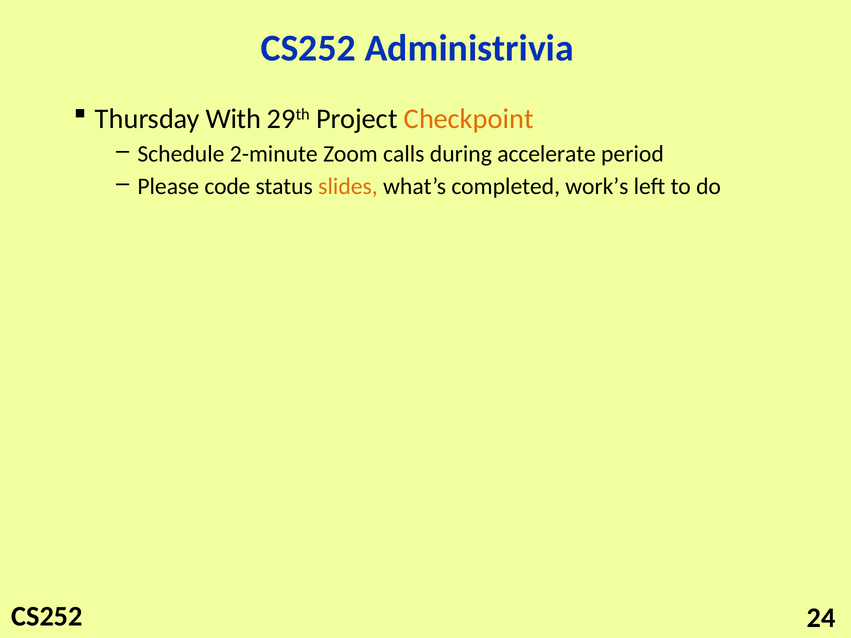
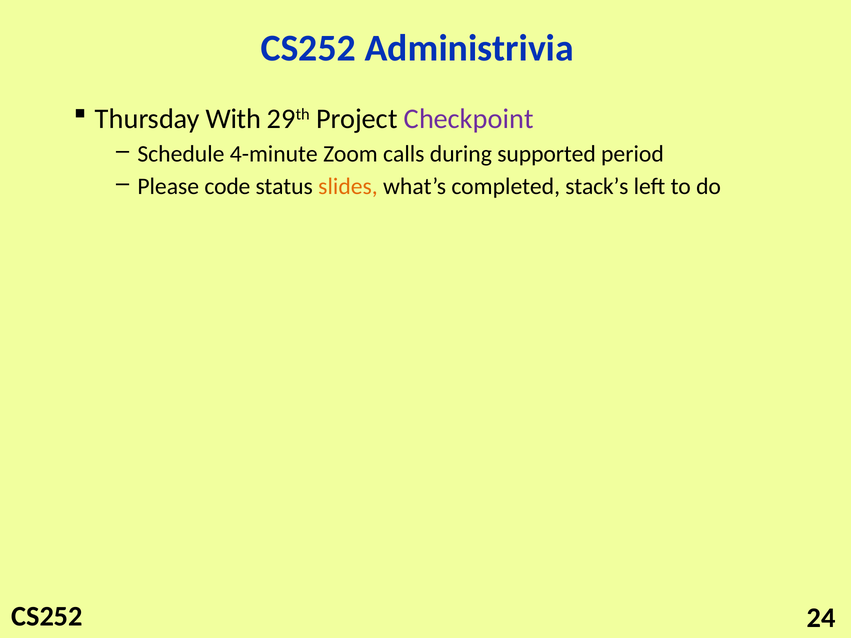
Checkpoint colour: orange -> purple
2-minute: 2-minute -> 4-minute
accelerate: accelerate -> supported
work’s: work’s -> stack’s
